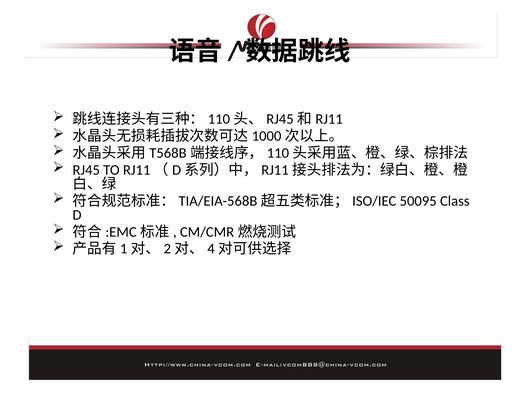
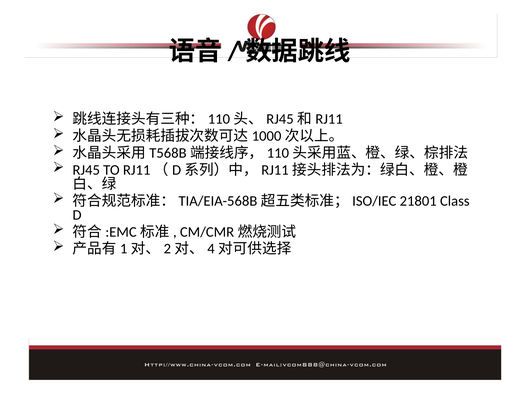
50095: 50095 -> 21801
